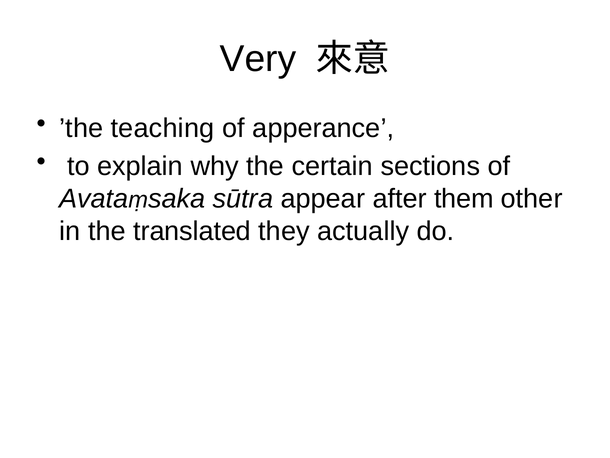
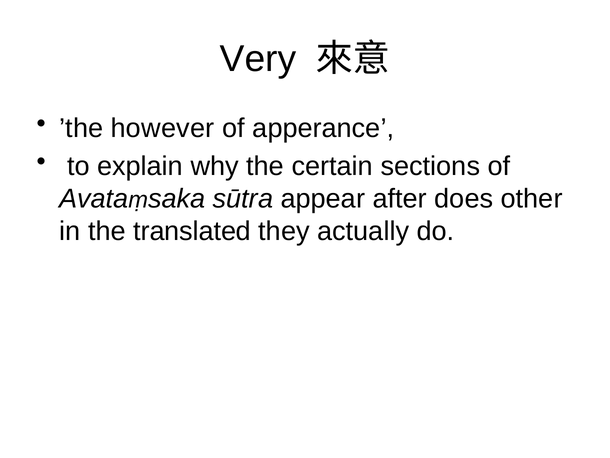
teaching: teaching -> however
them: them -> does
